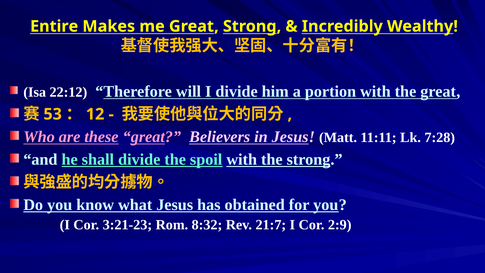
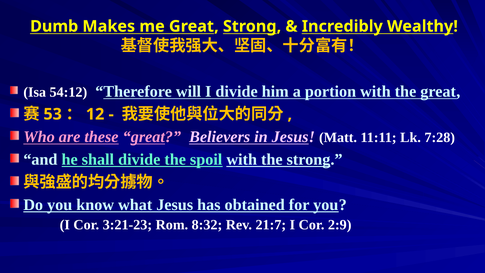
Entire: Entire -> Dumb
22:12: 22:12 -> 54:12
